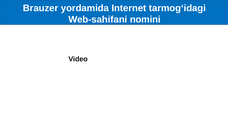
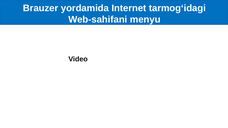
nomini: nomini -> menyu
